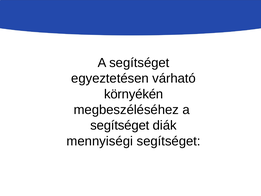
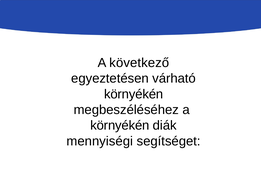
segítséget at (139, 63): segítséget -> következő
segítséget at (120, 125): segítséget -> környékén
